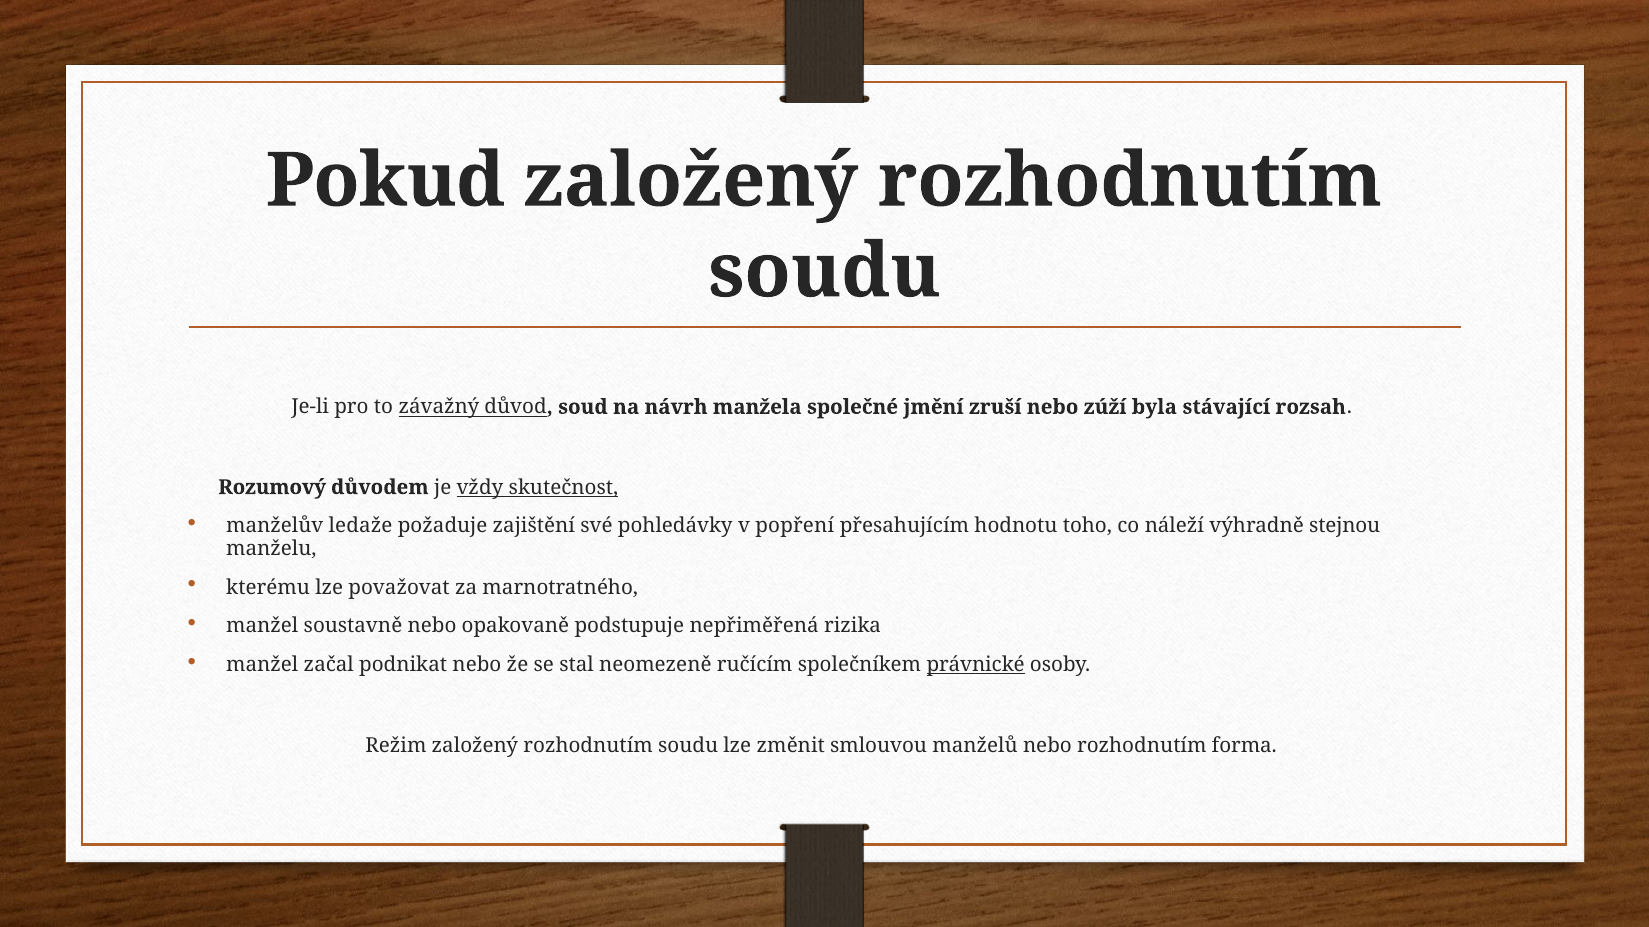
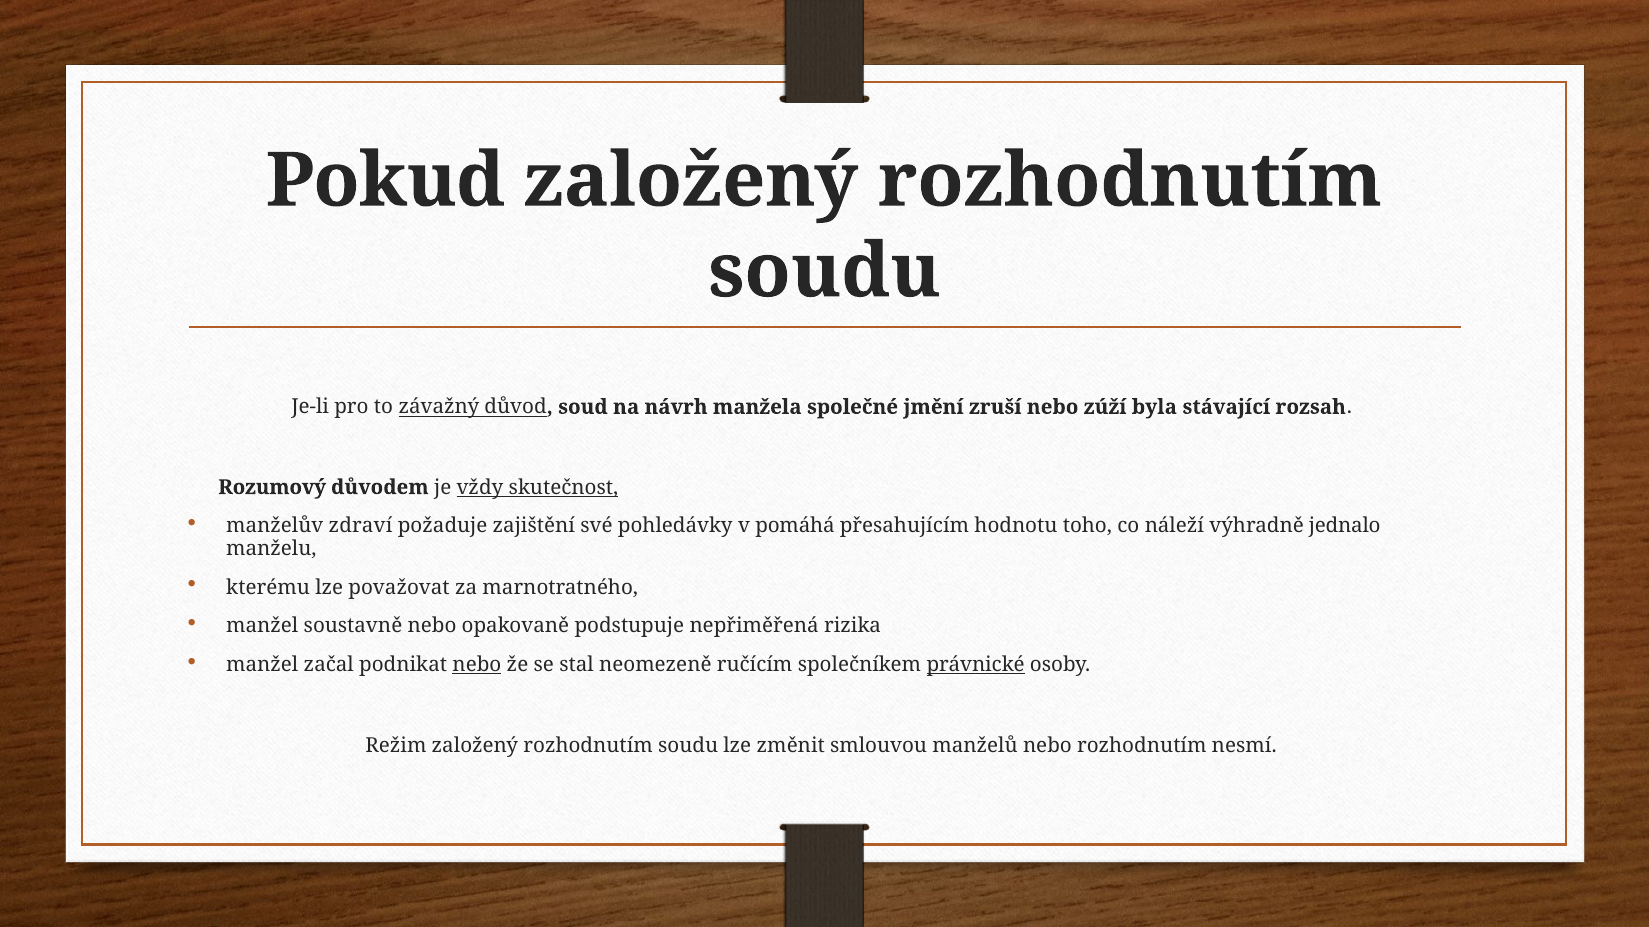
ledaže: ledaže -> zdraví
popření: popření -> pomáhá
stejnou: stejnou -> jednalo
nebo at (477, 665) underline: none -> present
forma: forma -> nesmí
